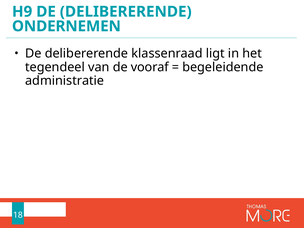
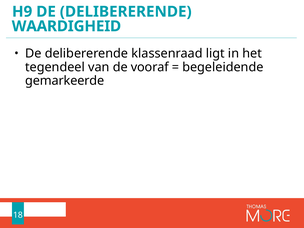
ONDERNEMEN: ONDERNEMEN -> WAARDIGHEID
administratie: administratie -> gemarkeerde
